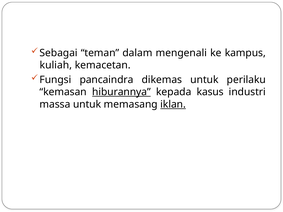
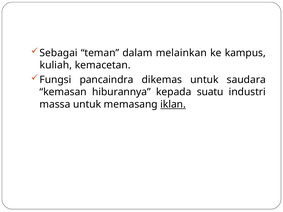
mengenali: mengenali -> melainkan
perilaku: perilaku -> saudara
hiburannya underline: present -> none
kasus: kasus -> suatu
